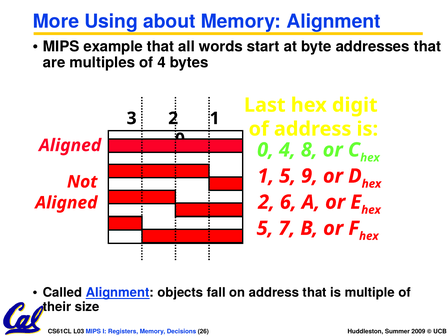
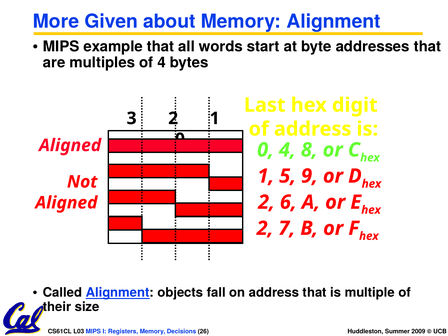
Using: Using -> Given
5 at (265, 228): 5 -> 2
